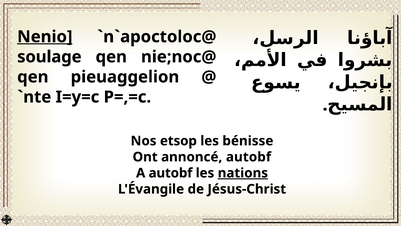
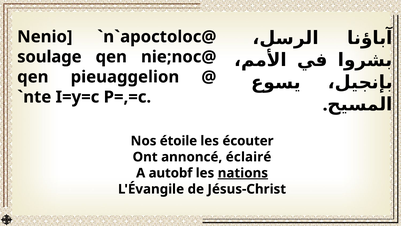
Nenio underline: present -> none
etsop: etsop -> étoile
bénisse: bénisse -> écouter
annoncé autobf: autobf -> éclairé
